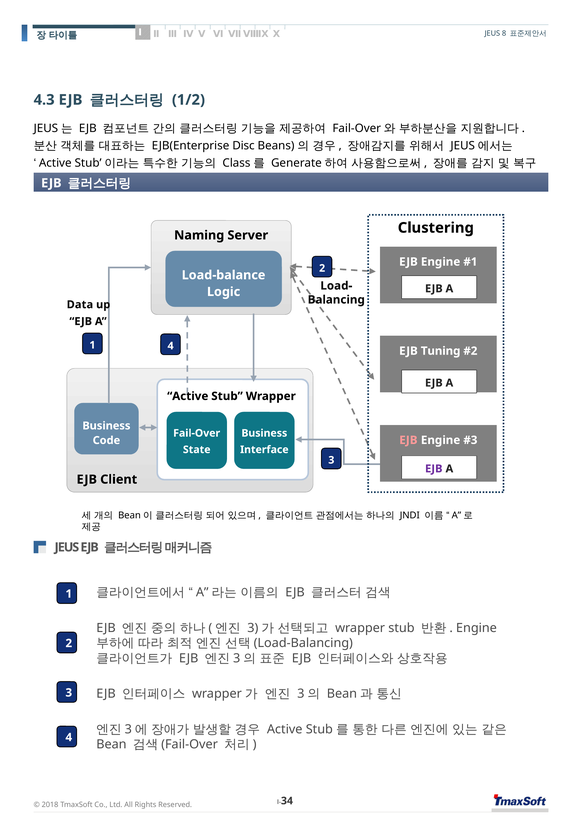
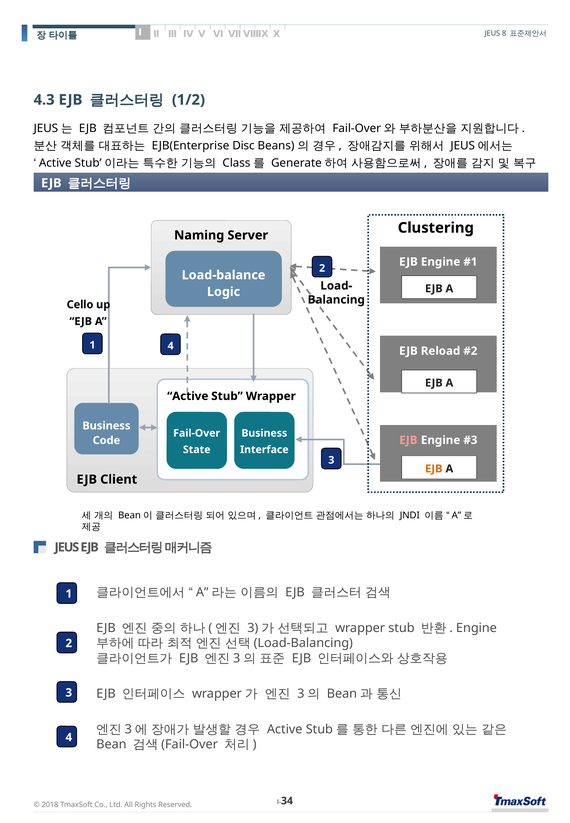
Data: Data -> Cello
Tuning: Tuning -> Reload
EJB at (434, 469) colour: purple -> orange
